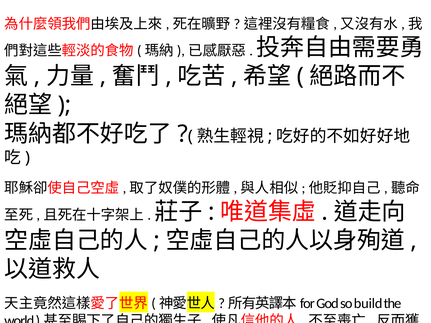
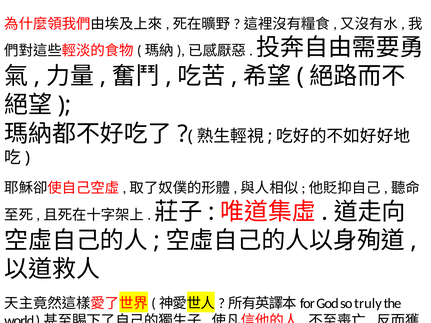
build: build -> truly
